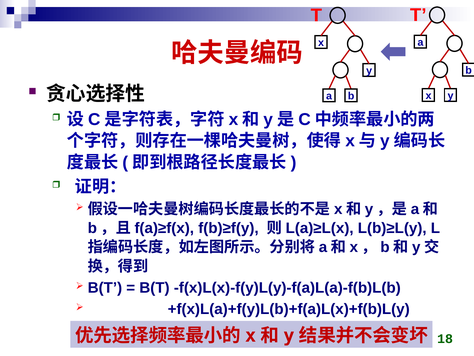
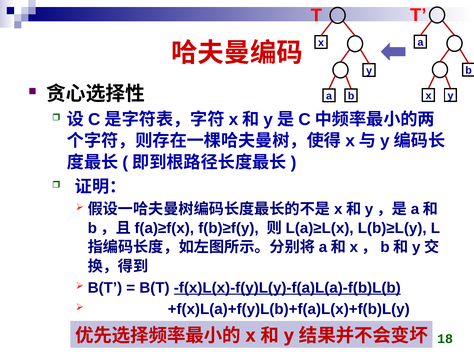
f(x)L(x)-f(y)L(y)-f(a)L(a)-f(b)L(b underline: none -> present
